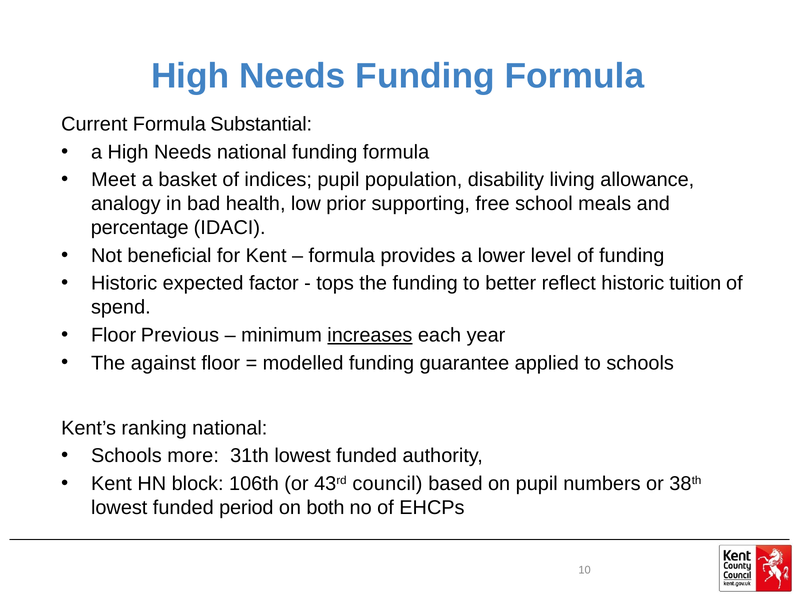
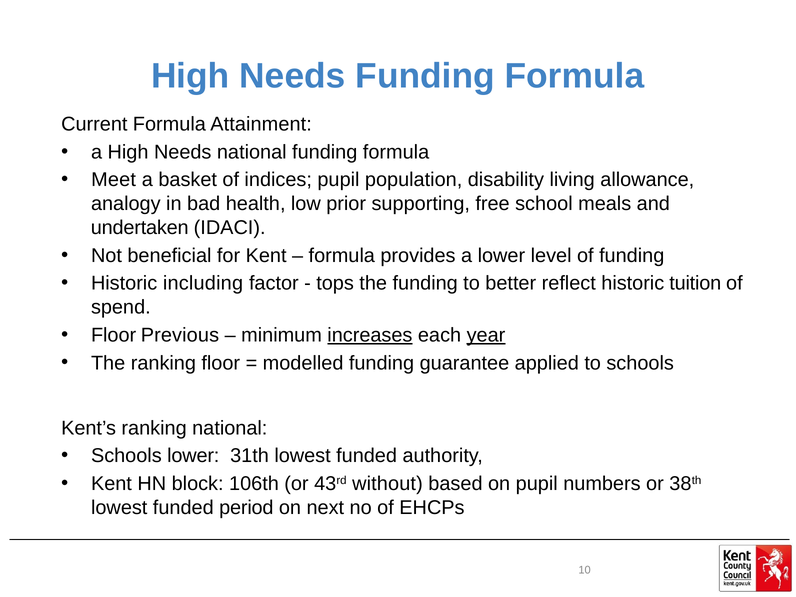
Substantial: Substantial -> Attainment
percentage: percentage -> undertaken
expected: expected -> including
year underline: none -> present
The against: against -> ranking
Schools more: more -> lower
council: council -> without
both: both -> next
